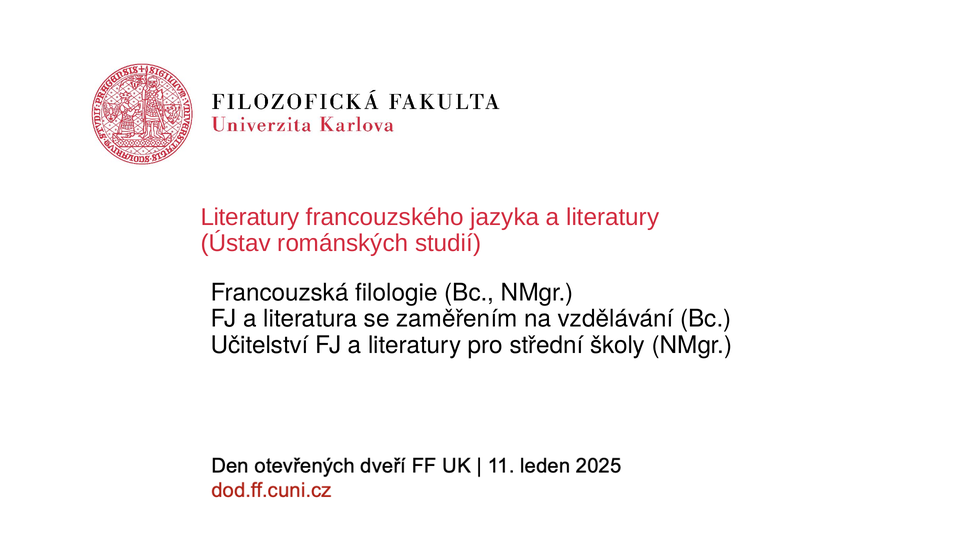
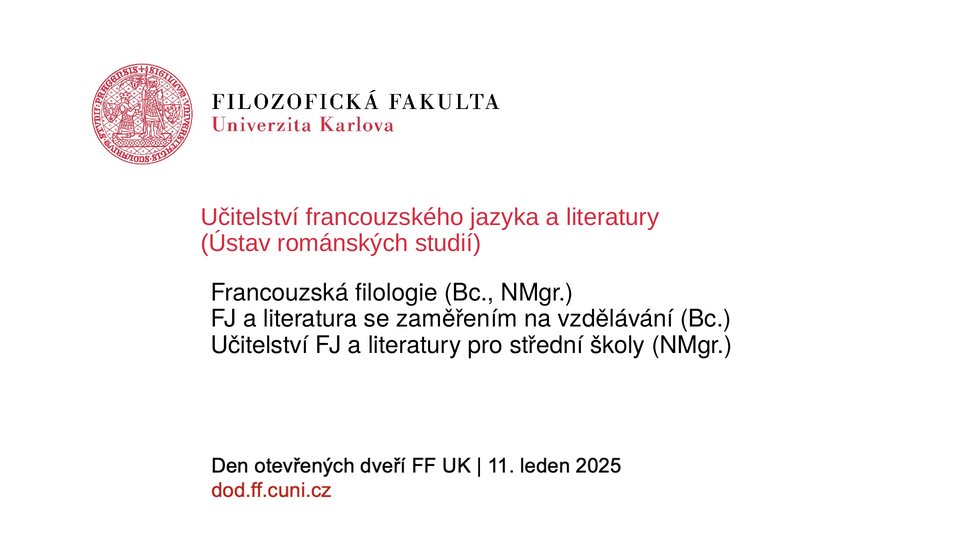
Literatury at (250, 217): Literatury -> Učitelství
